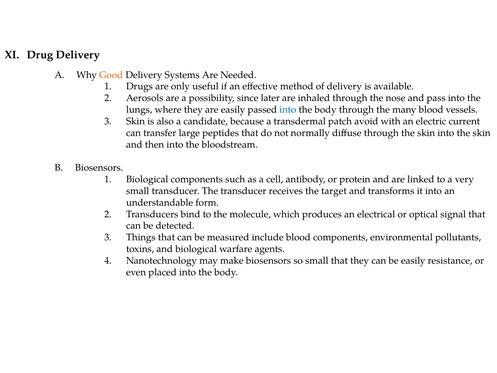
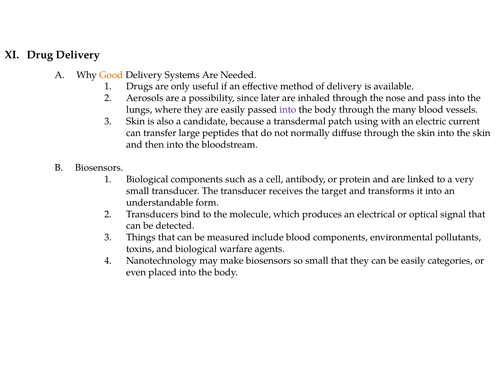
into at (288, 110) colour: blue -> purple
avoid: avoid -> using
resistance: resistance -> categories
